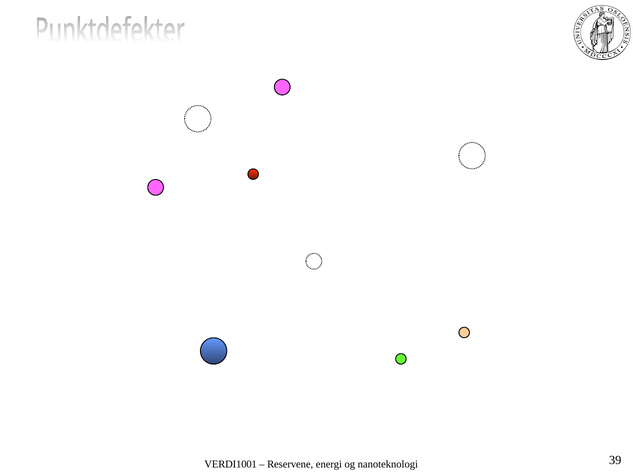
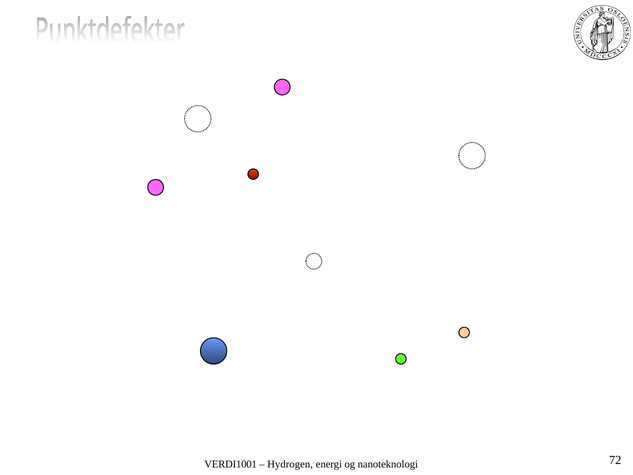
Reservene: Reservene -> Hydrogen
39: 39 -> 72
